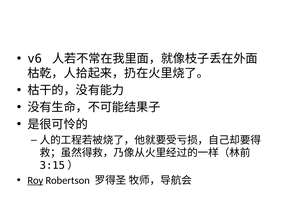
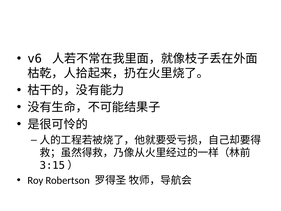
Roy underline: present -> none
